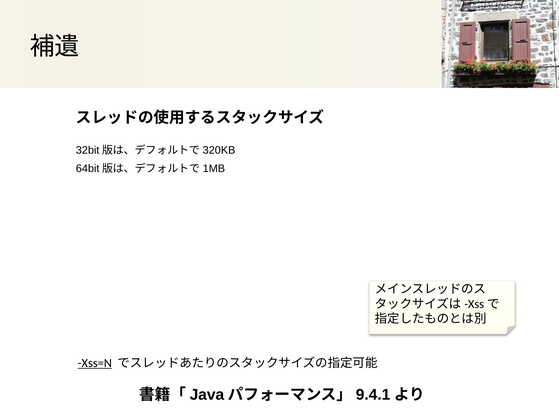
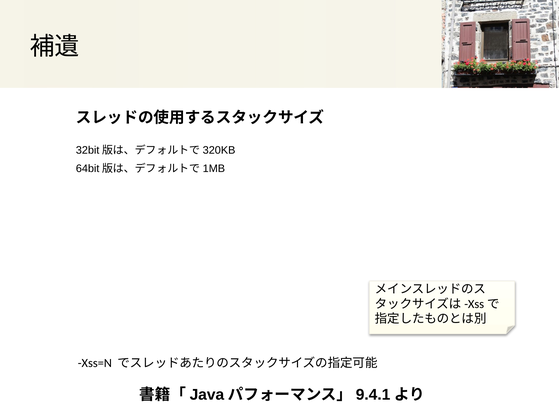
Xss=N underline: present -> none
